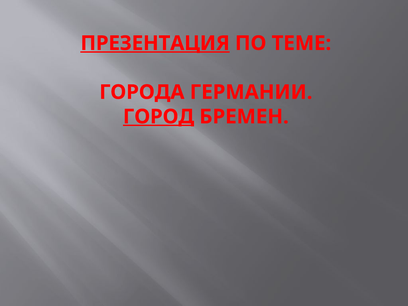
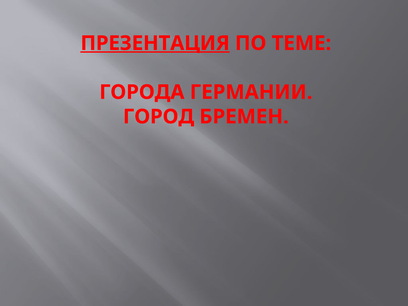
ГОРОД underline: present -> none
